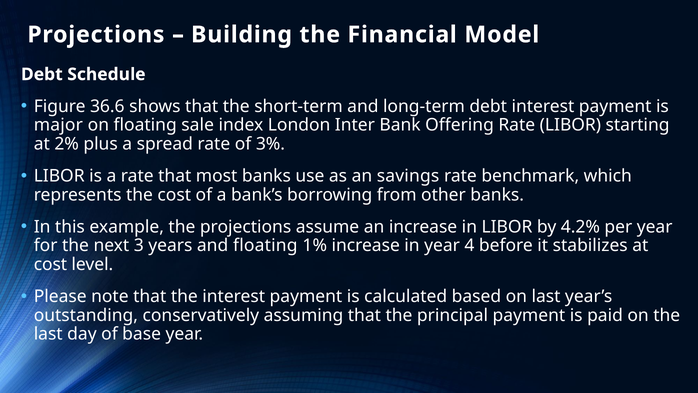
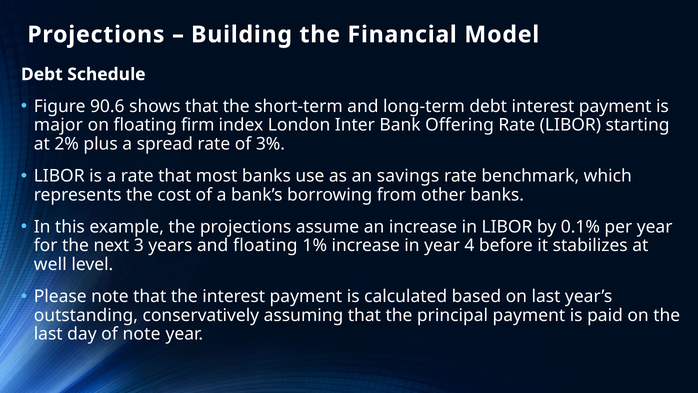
36.6: 36.6 -> 90.6
sale: sale -> firm
4.2%: 4.2% -> 0.1%
cost at (50, 264): cost -> well
of base: base -> note
